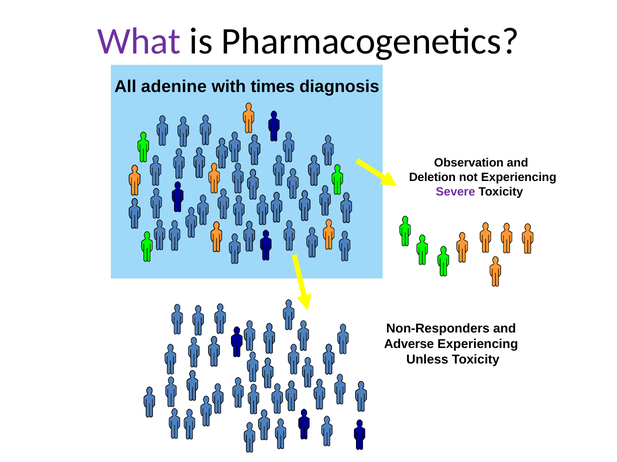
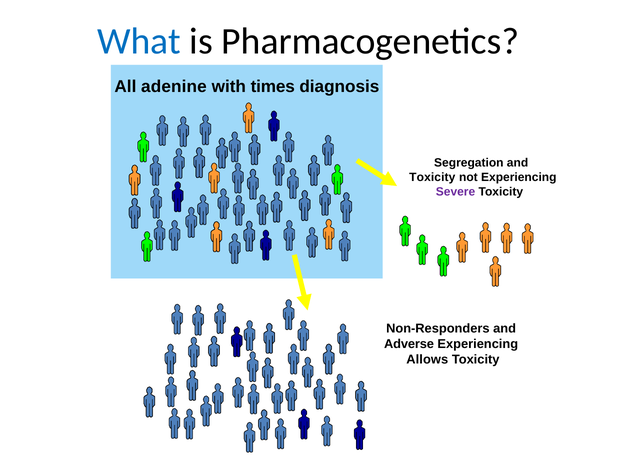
What colour: purple -> blue
Observation: Observation -> Segregation
Deletion at (432, 177): Deletion -> Toxicity
Unless: Unless -> Allows
